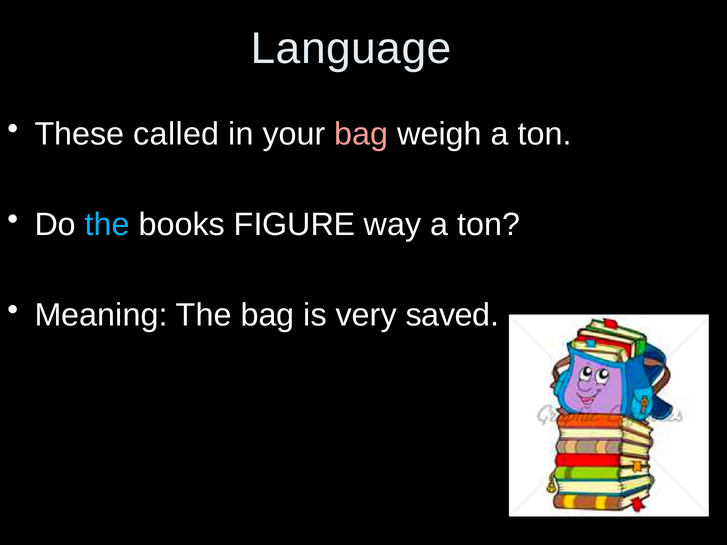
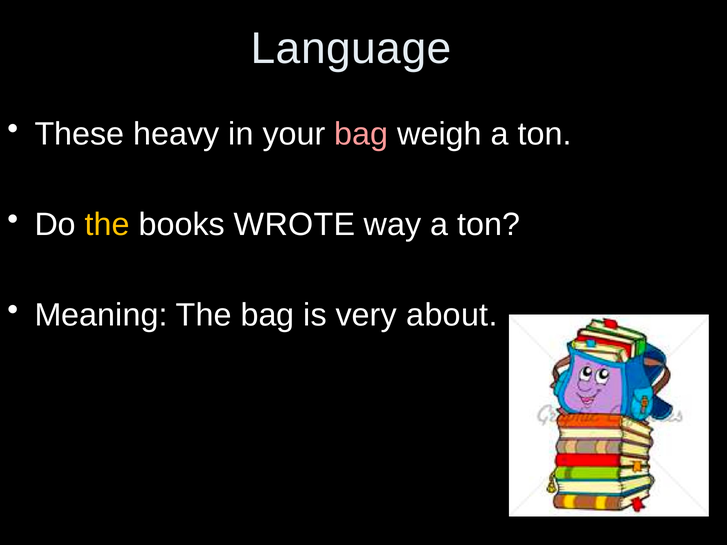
called: called -> heavy
the at (107, 225) colour: light blue -> yellow
FIGURE: FIGURE -> WROTE
saved: saved -> about
